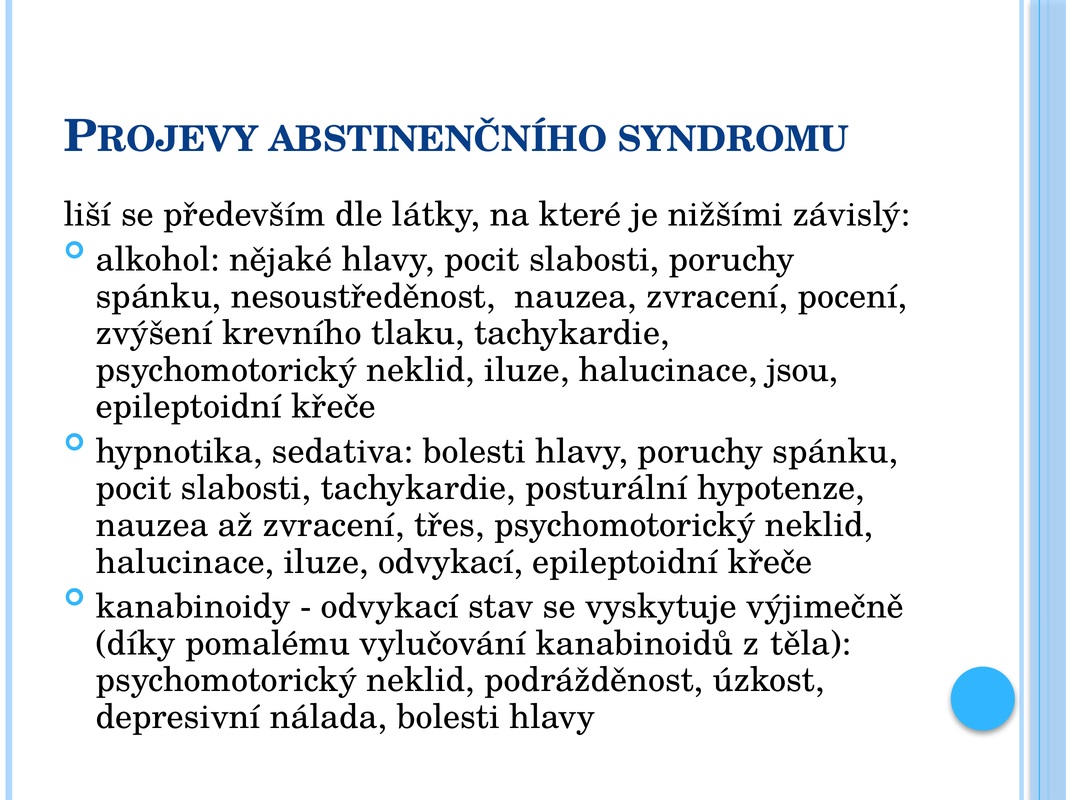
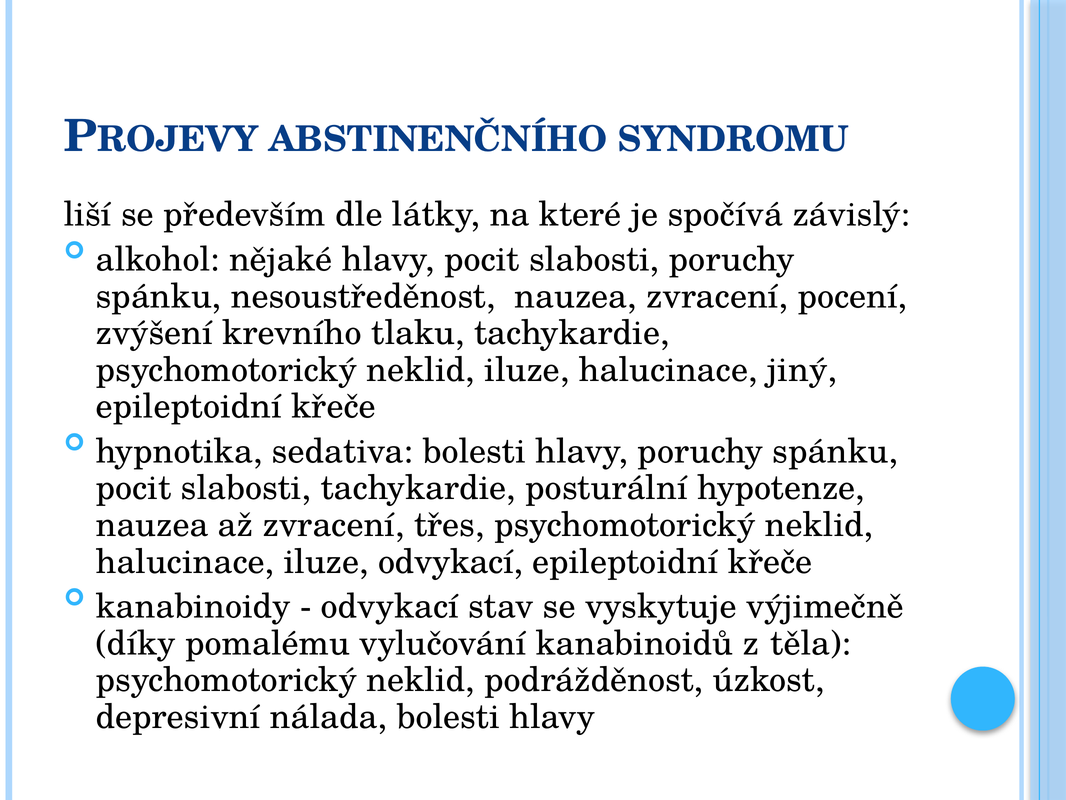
nižšími: nižšími -> spočívá
jsou: jsou -> jiný
